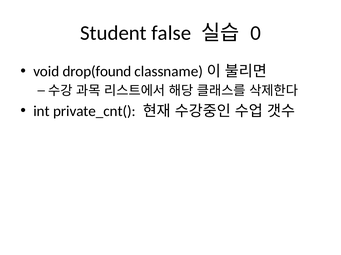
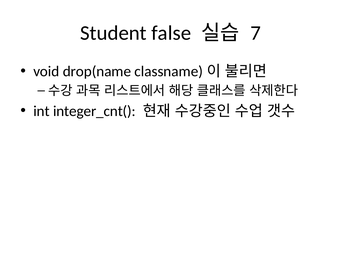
0: 0 -> 7
drop(found: drop(found -> drop(name
private_cnt(: private_cnt( -> integer_cnt(
